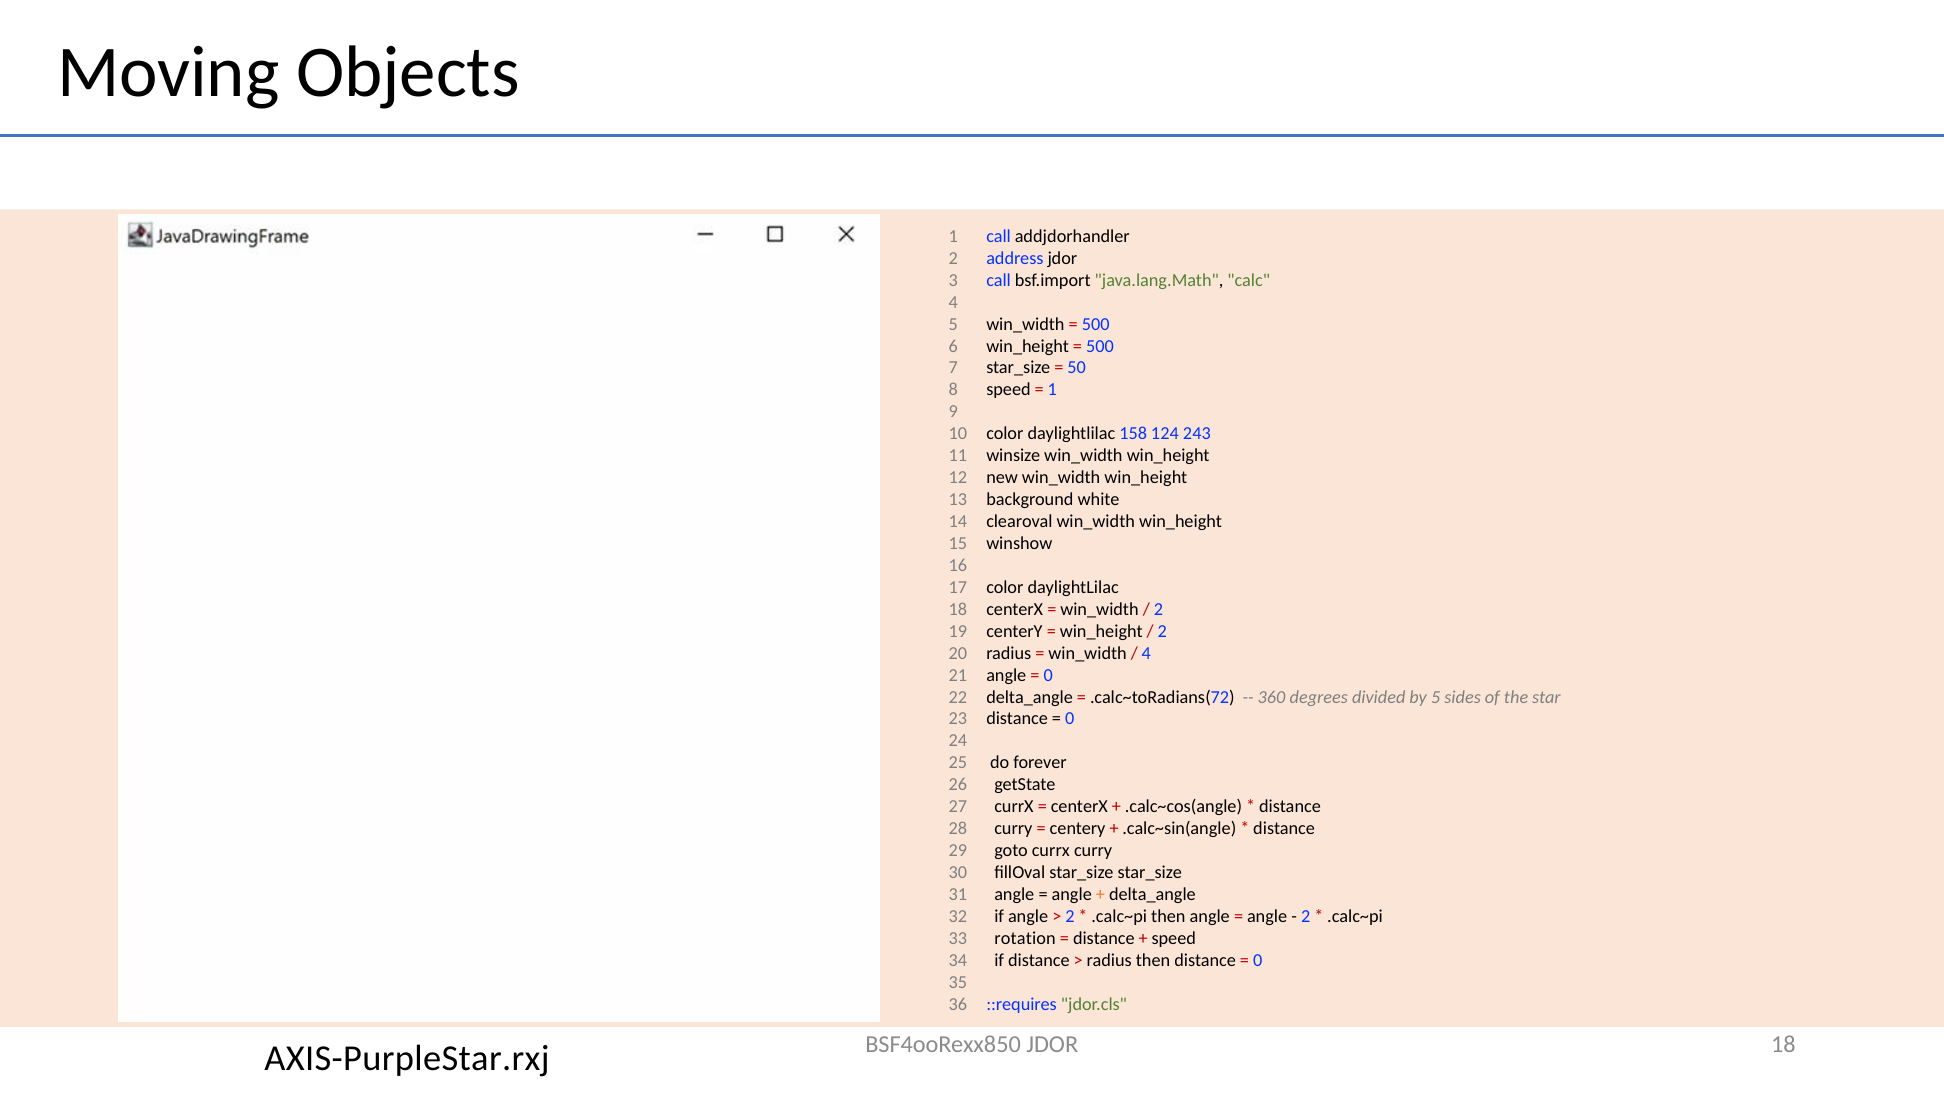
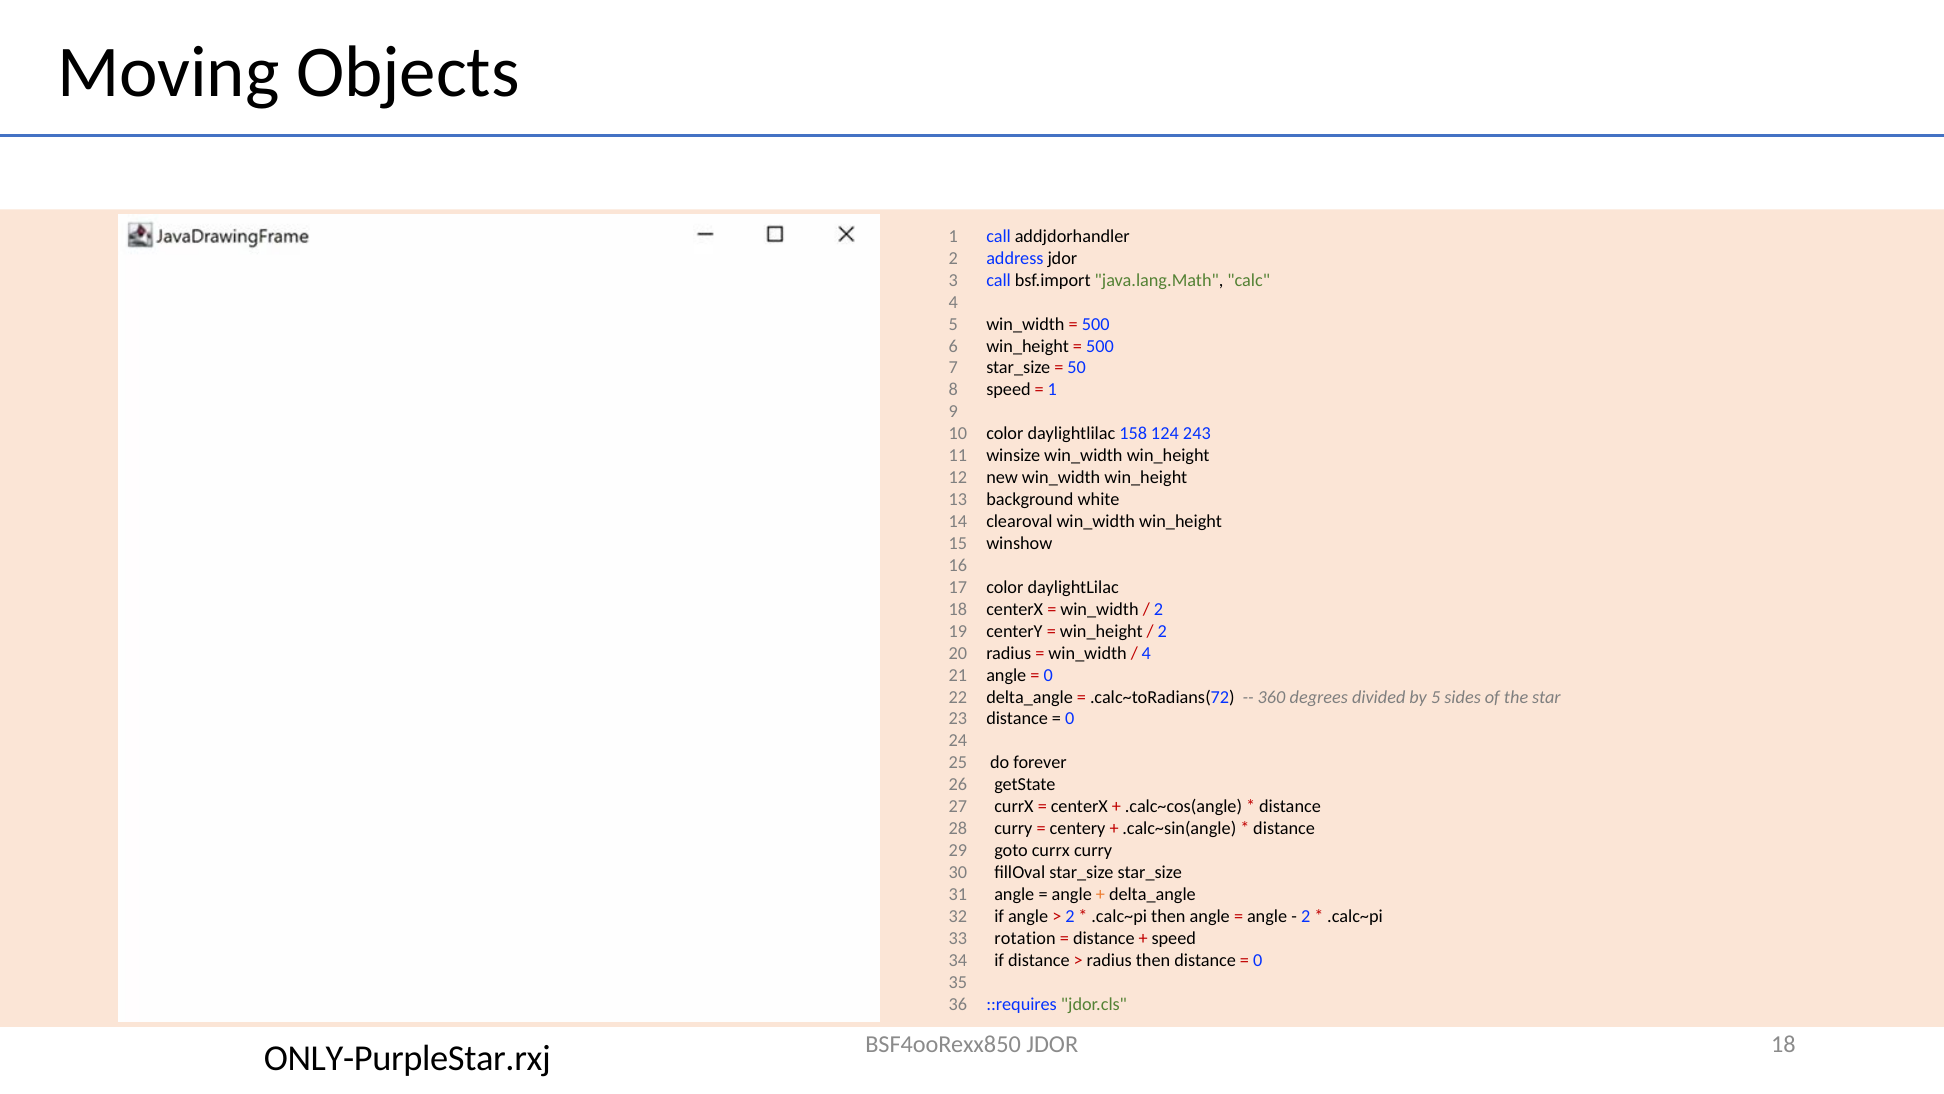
AXIS-PurpleStar.rxj: AXIS-PurpleStar.rxj -> ONLY-PurpleStar.rxj
